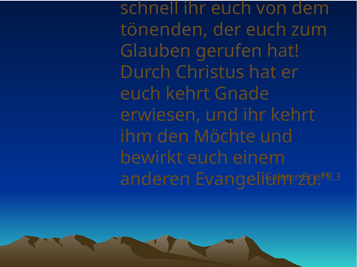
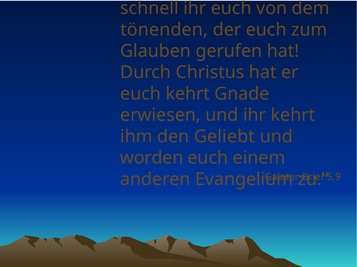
Möchte: Möchte -> Geliebt
bewirkt: bewirkt -> worden
8,3: 8,3 -> 5,9
